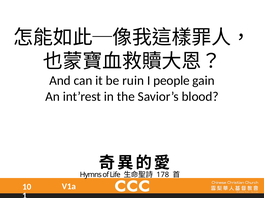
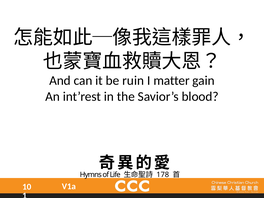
people: people -> matter
